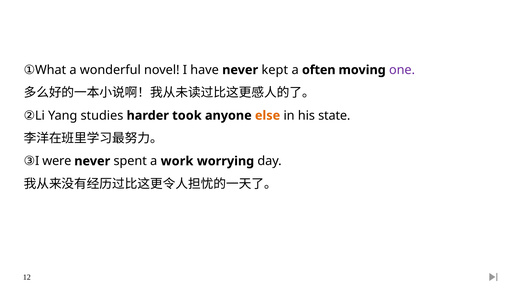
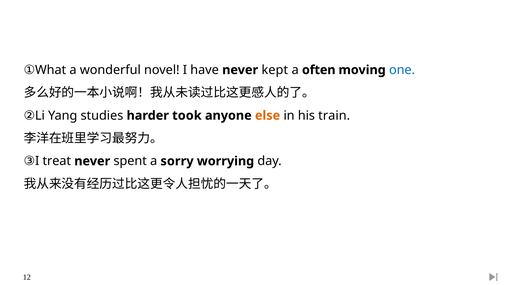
one colour: purple -> blue
state: state -> train
were: were -> treat
work: work -> sorry
